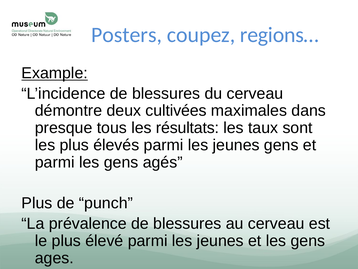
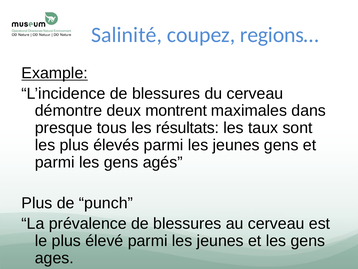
Posters: Posters -> Salinité
cultivées: cultivées -> montrent
